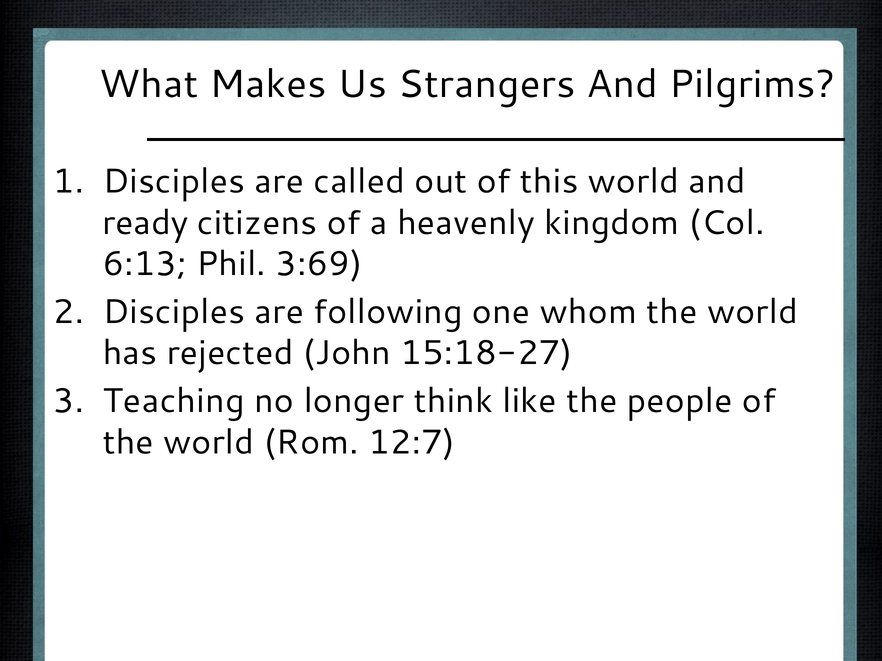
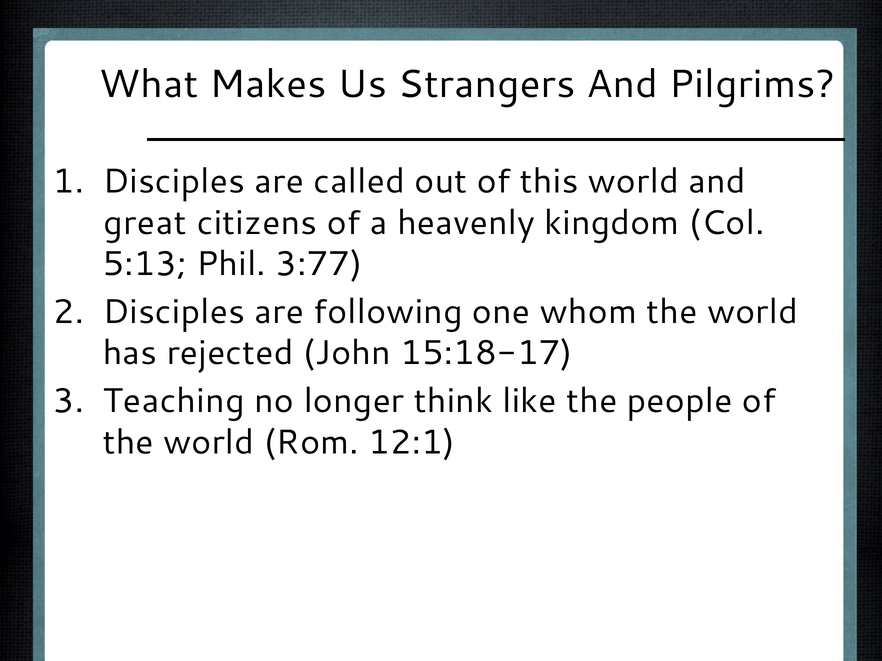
ready: ready -> great
6:13: 6:13 -> 5:13
3:69: 3:69 -> 3:77
15:18-27: 15:18-27 -> 15:18-17
12:7: 12:7 -> 12:1
